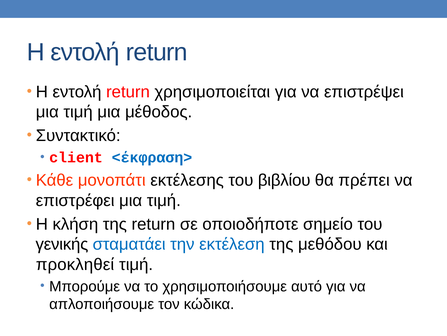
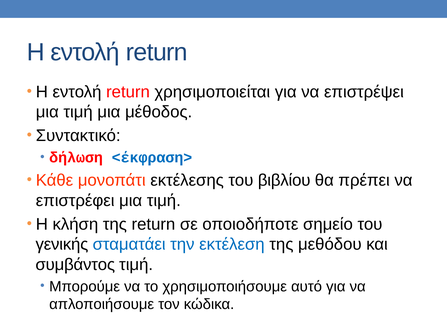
client: client -> δήλωση
προκληθεί: προκληθεί -> συμβάντος
